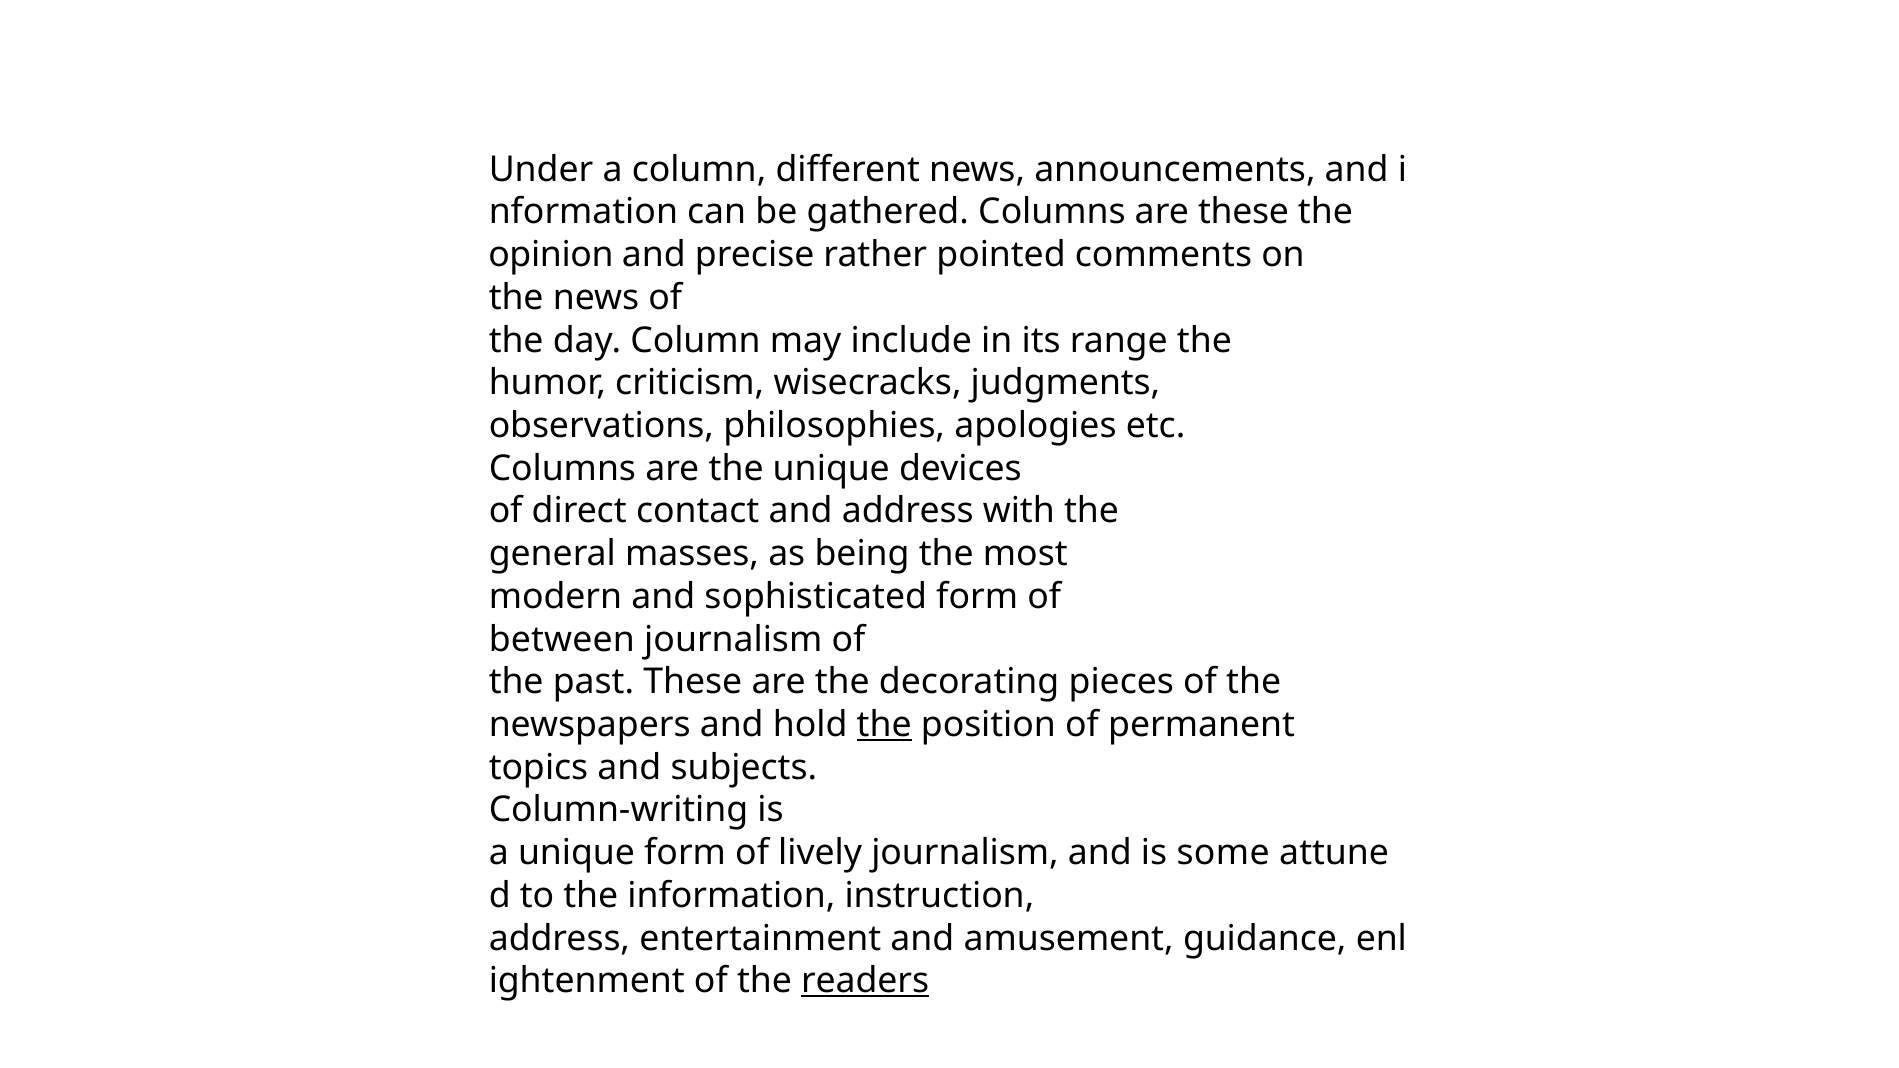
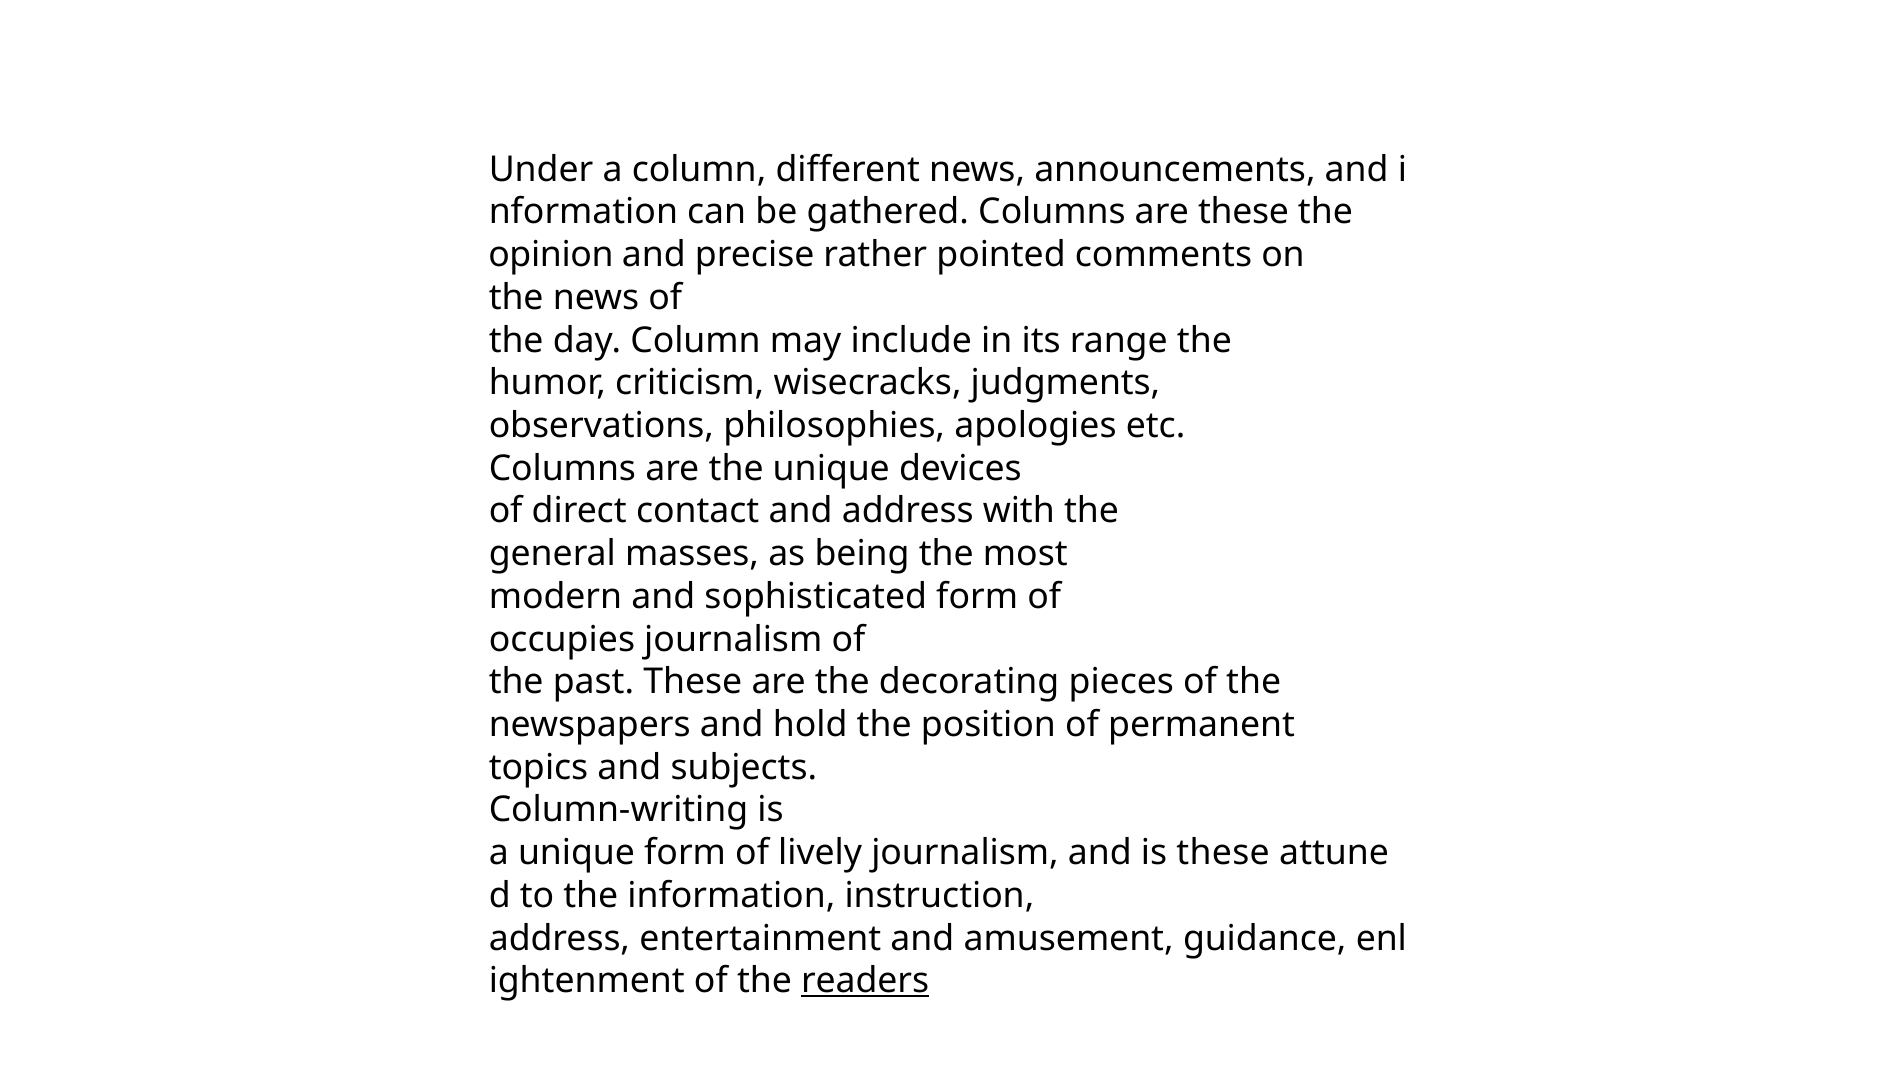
between: between -> occupies
the at (884, 725) underline: present -> none
is some: some -> these
